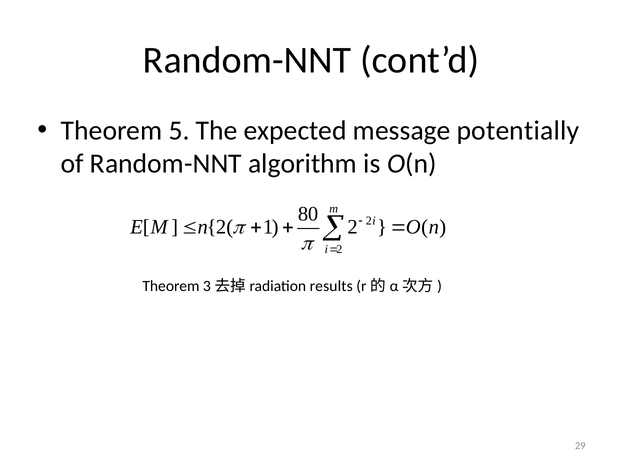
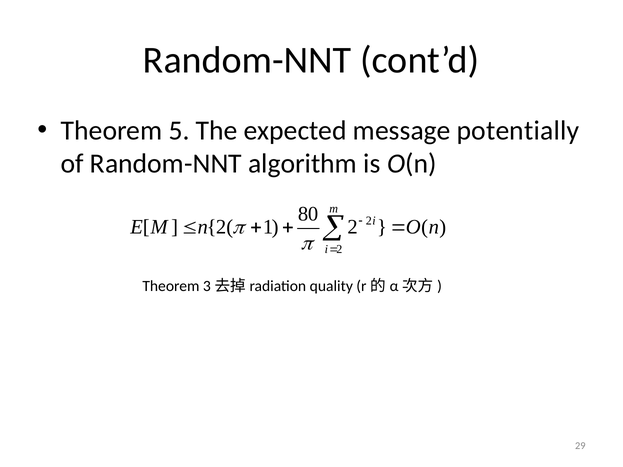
results: results -> quality
